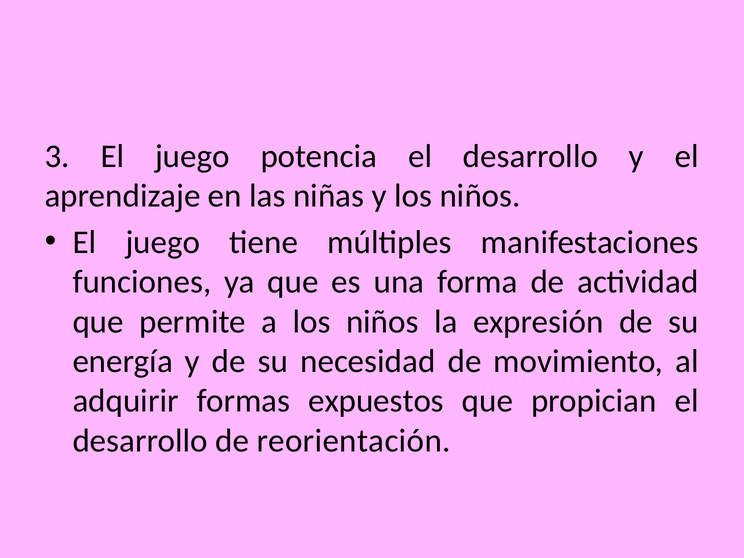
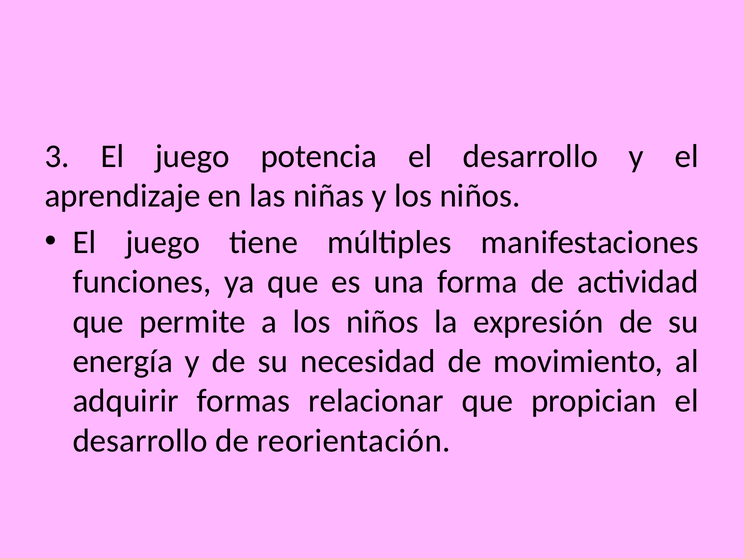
expuestos: expuestos -> relacionar
